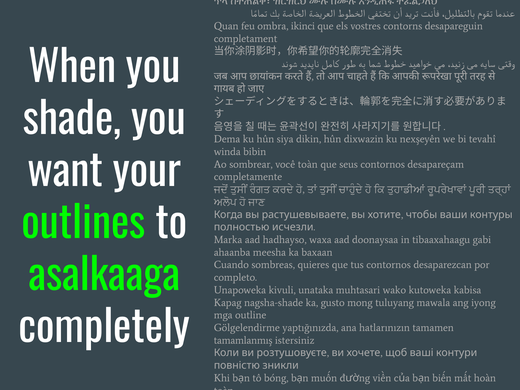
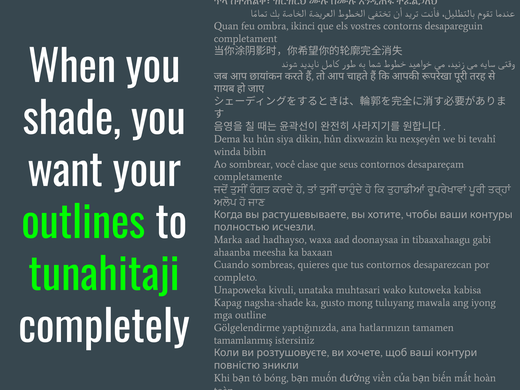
você toàn: toàn -> clase
asalkaaga: asalkaaga -> tunahitaji
